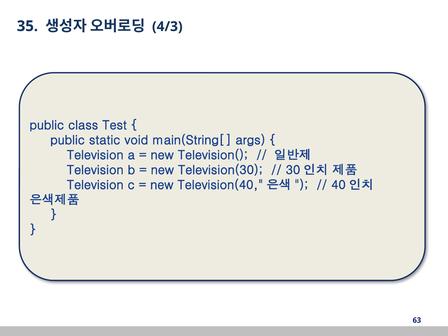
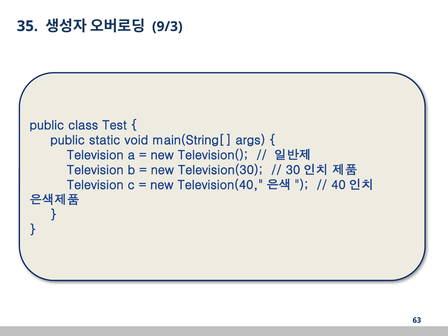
4/3: 4/3 -> 9/3
